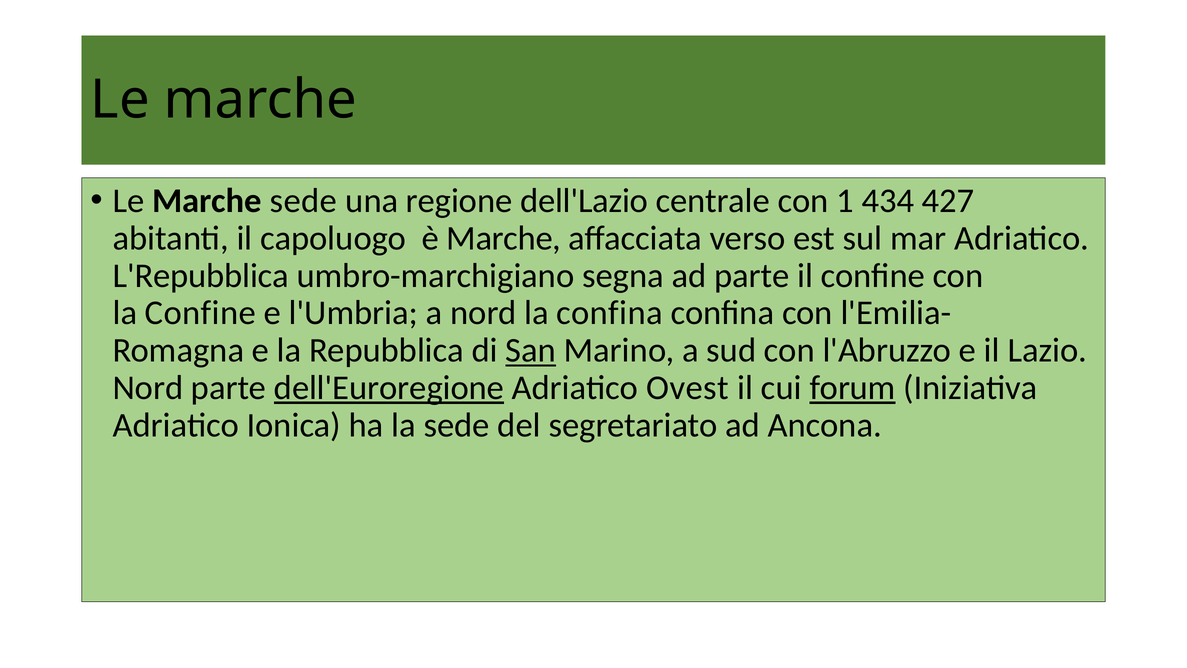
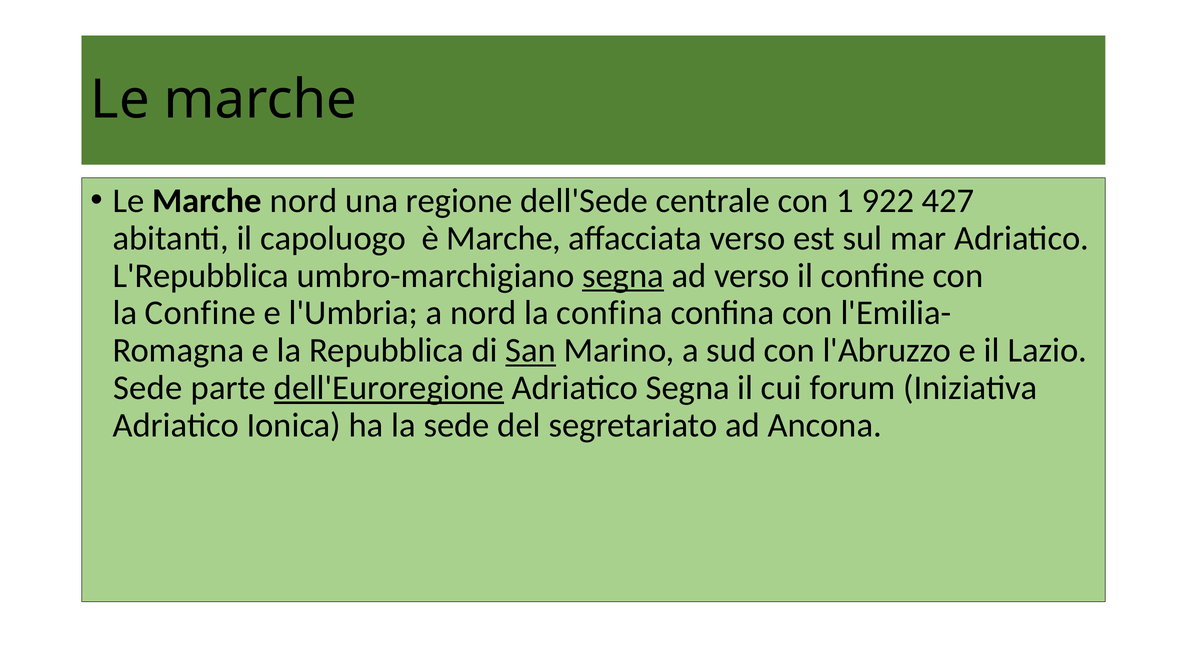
Marche sede: sede -> nord
dell'Lazio: dell'Lazio -> dell'Sede
434: 434 -> 922
segna at (623, 275) underline: none -> present
ad parte: parte -> verso
Nord at (148, 388): Nord -> Sede
Adriatico Ovest: Ovest -> Segna
forum underline: present -> none
